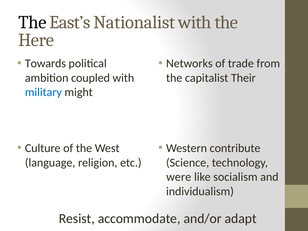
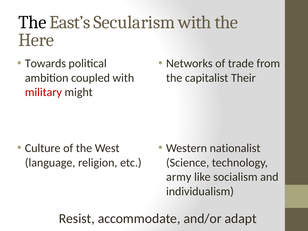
Nationalist: Nationalist -> Secularism
military colour: blue -> red
contribute: contribute -> nationalist
were: were -> army
